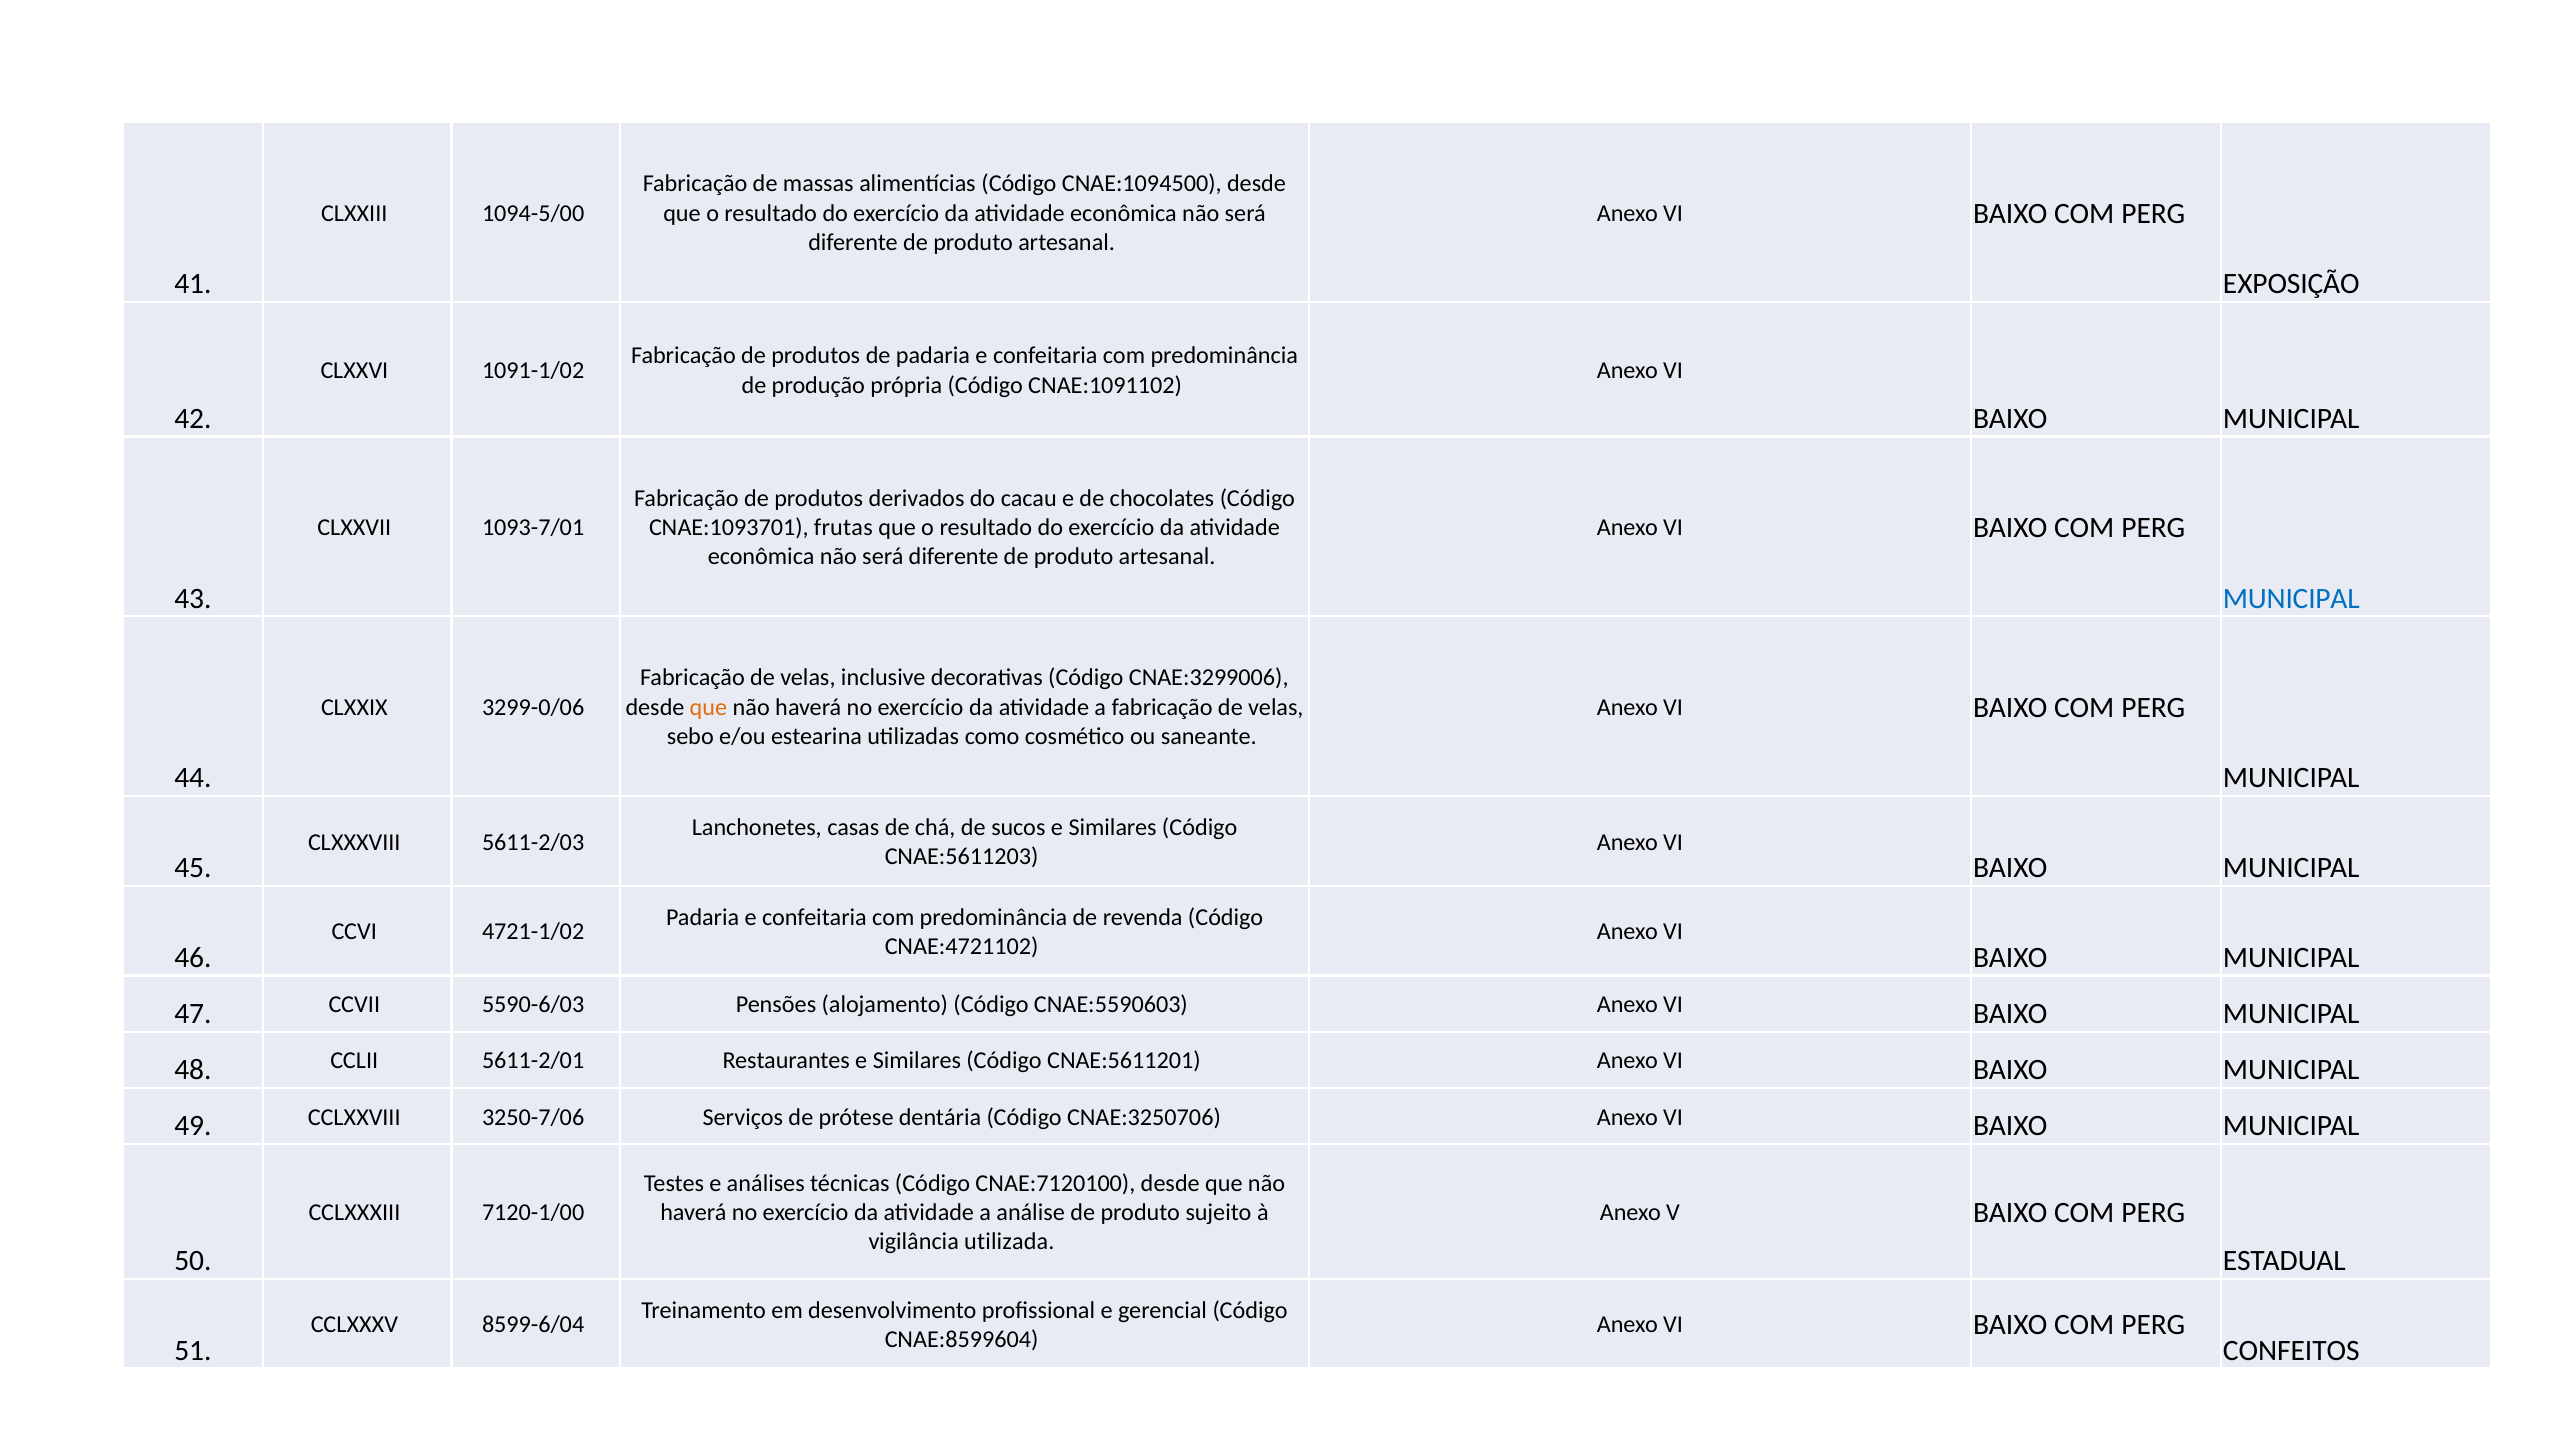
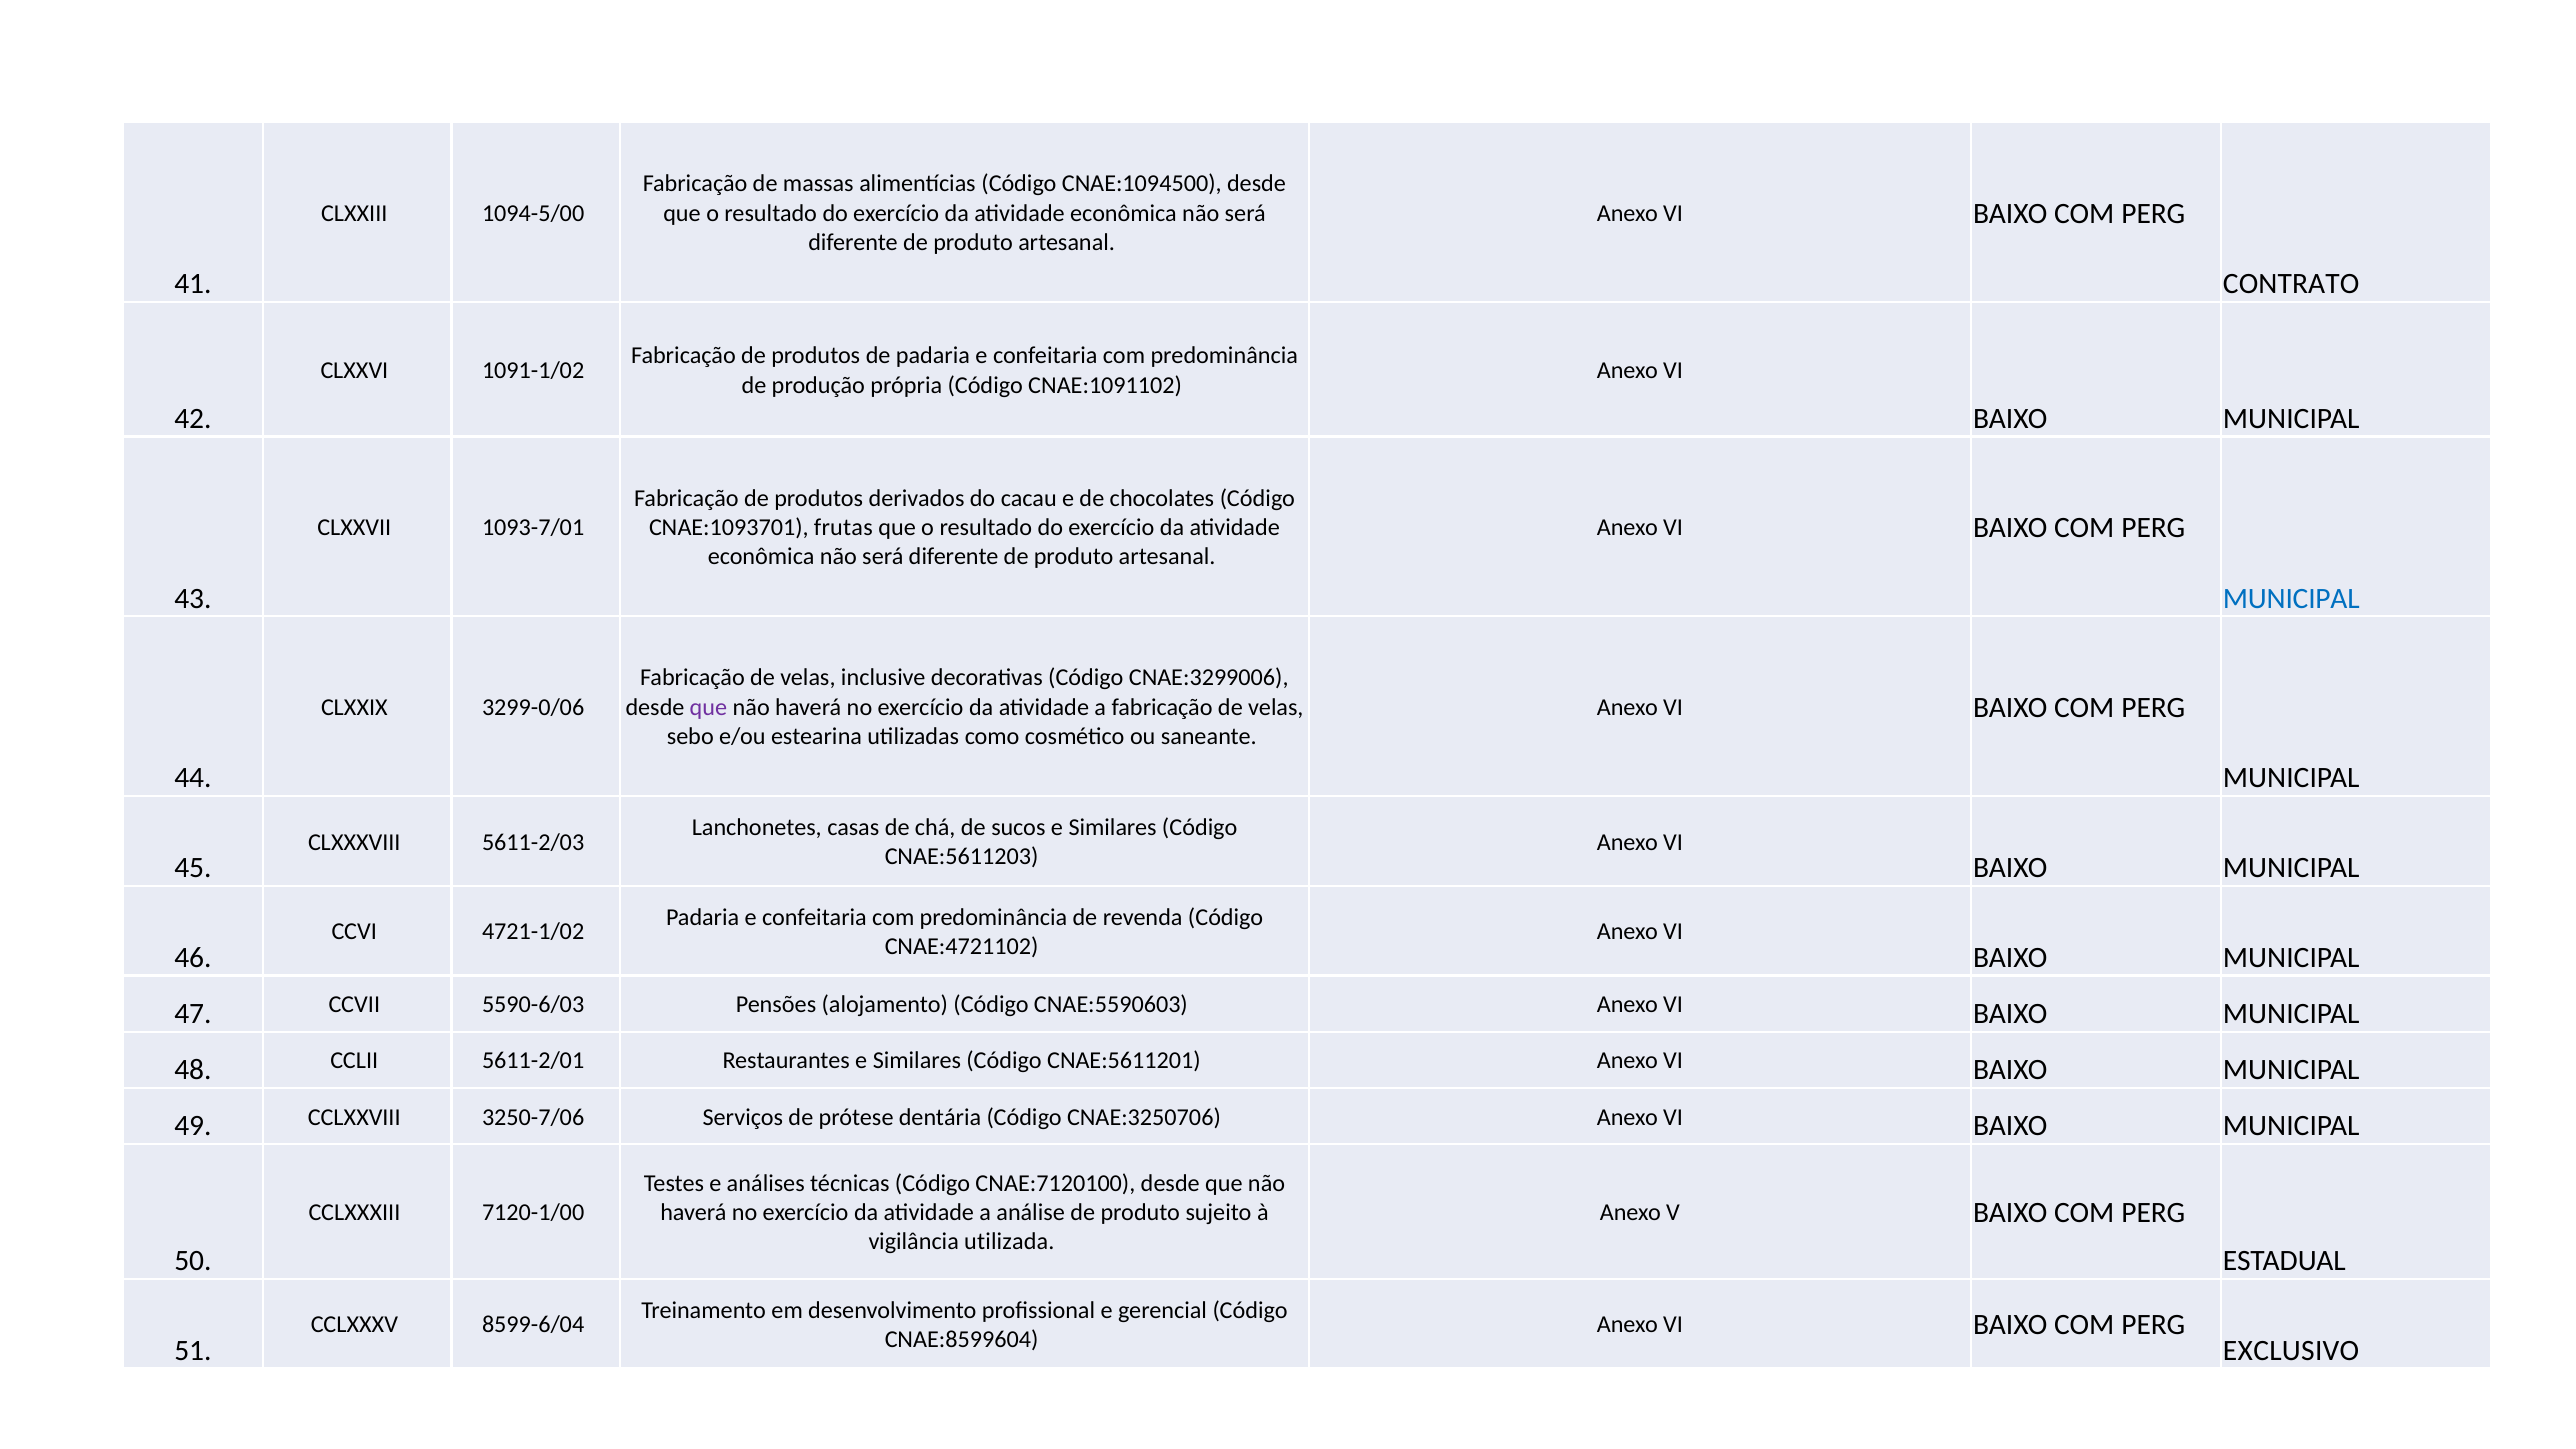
EXPOSIÇÃO: EXPOSIÇÃO -> CONTRATO
que at (708, 707) colour: orange -> purple
CONFEITOS: CONFEITOS -> EXCLUSIVO
